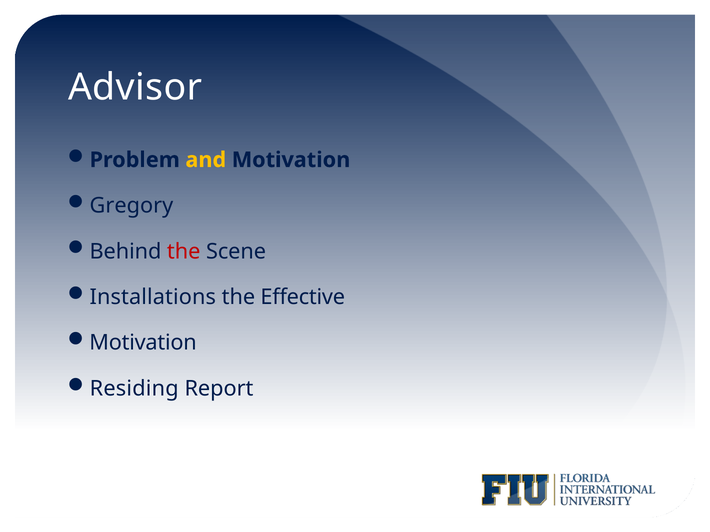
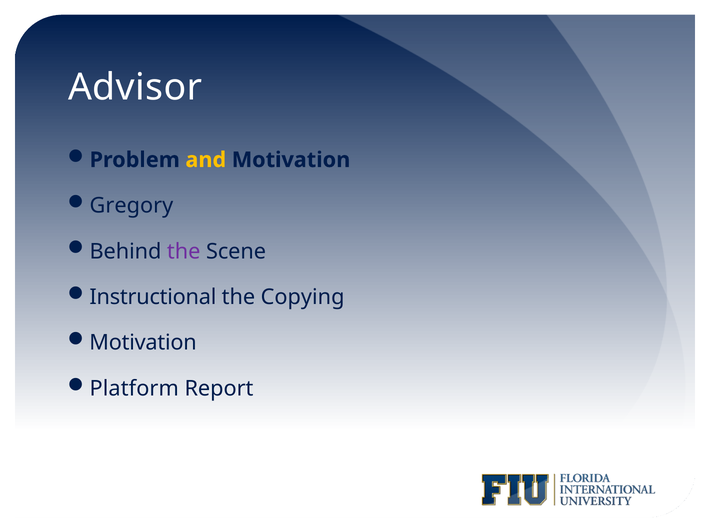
the at (184, 252) colour: red -> purple
Installations: Installations -> Instructional
Effective: Effective -> Copying
Residing: Residing -> Platform
